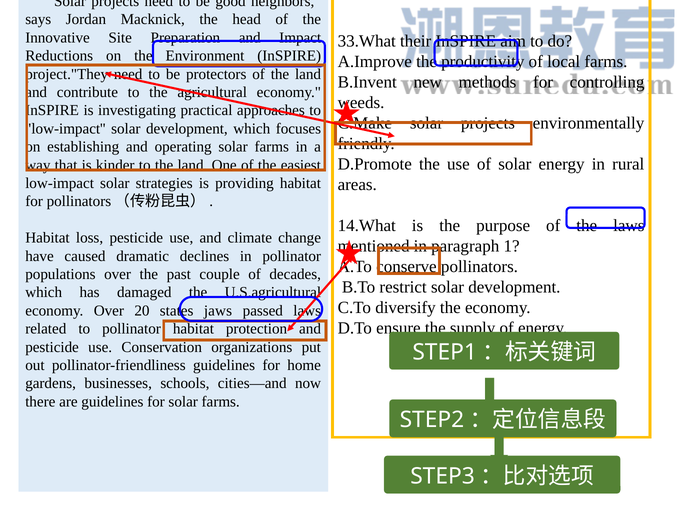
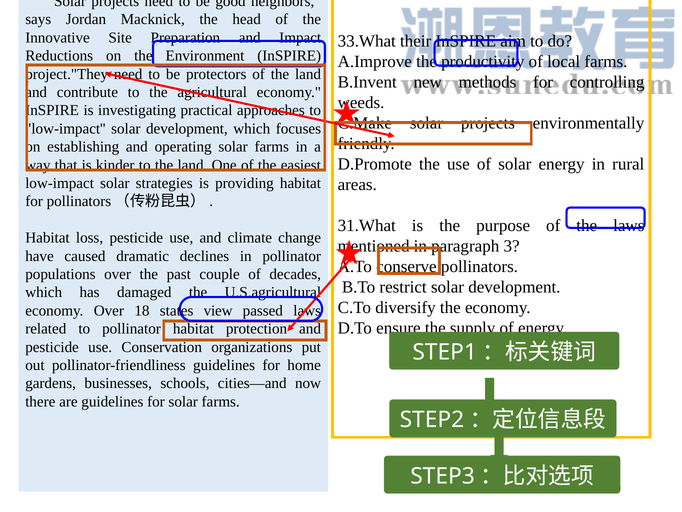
14.What: 14.What -> 31.What
1: 1 -> 3
20: 20 -> 18
jaws: jaws -> view
